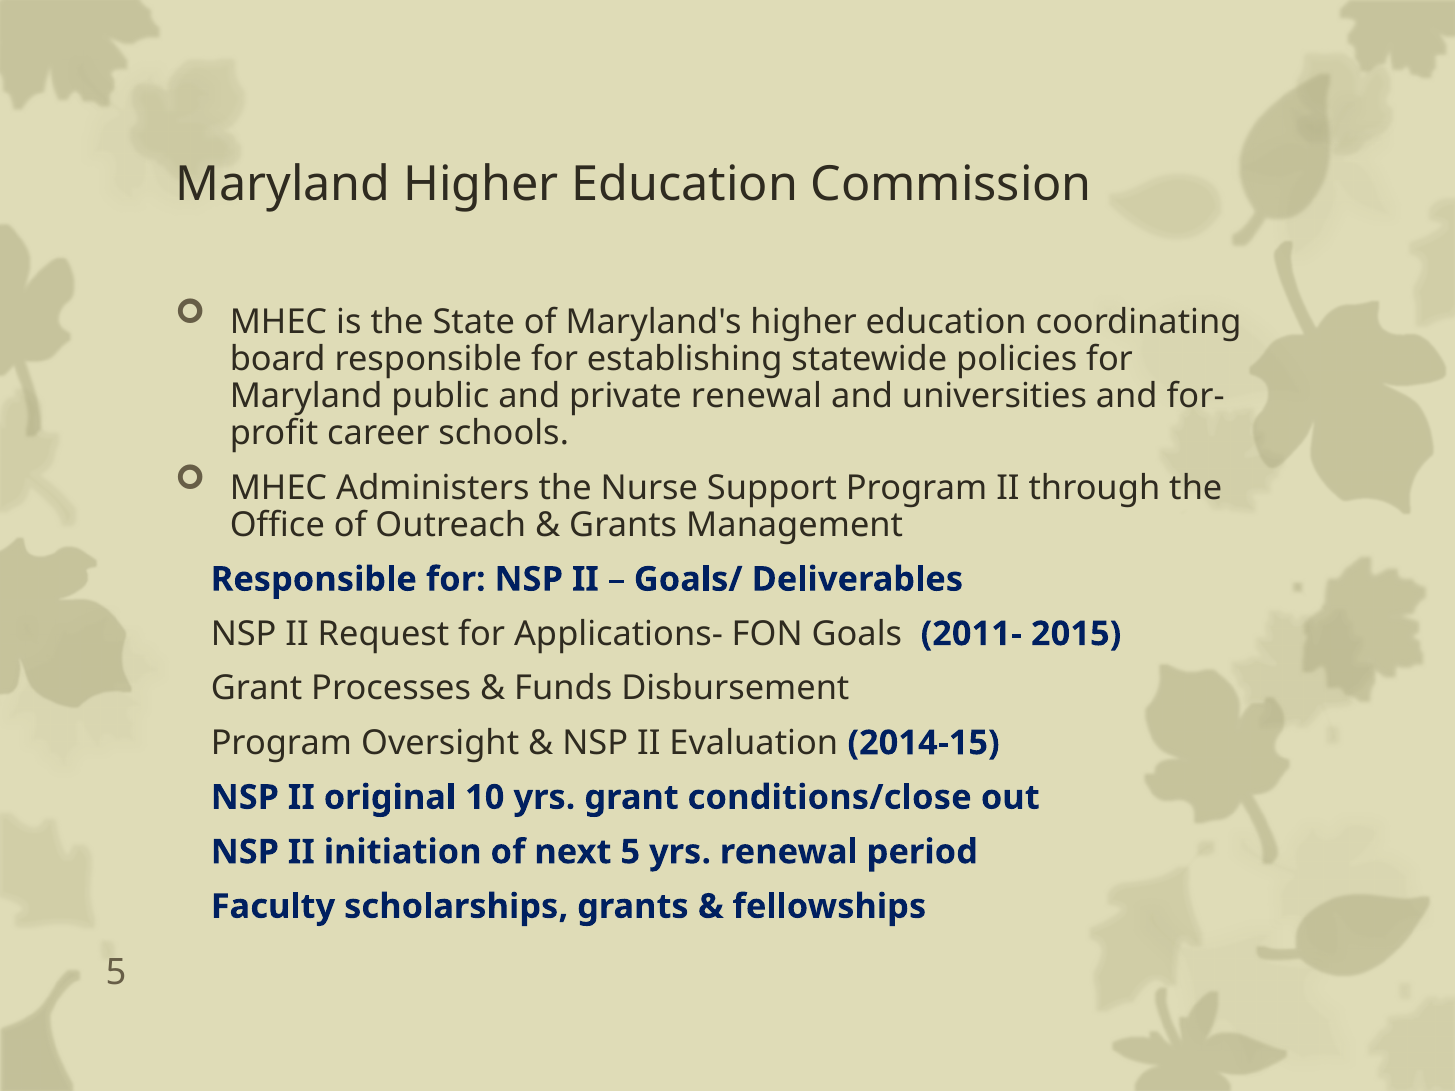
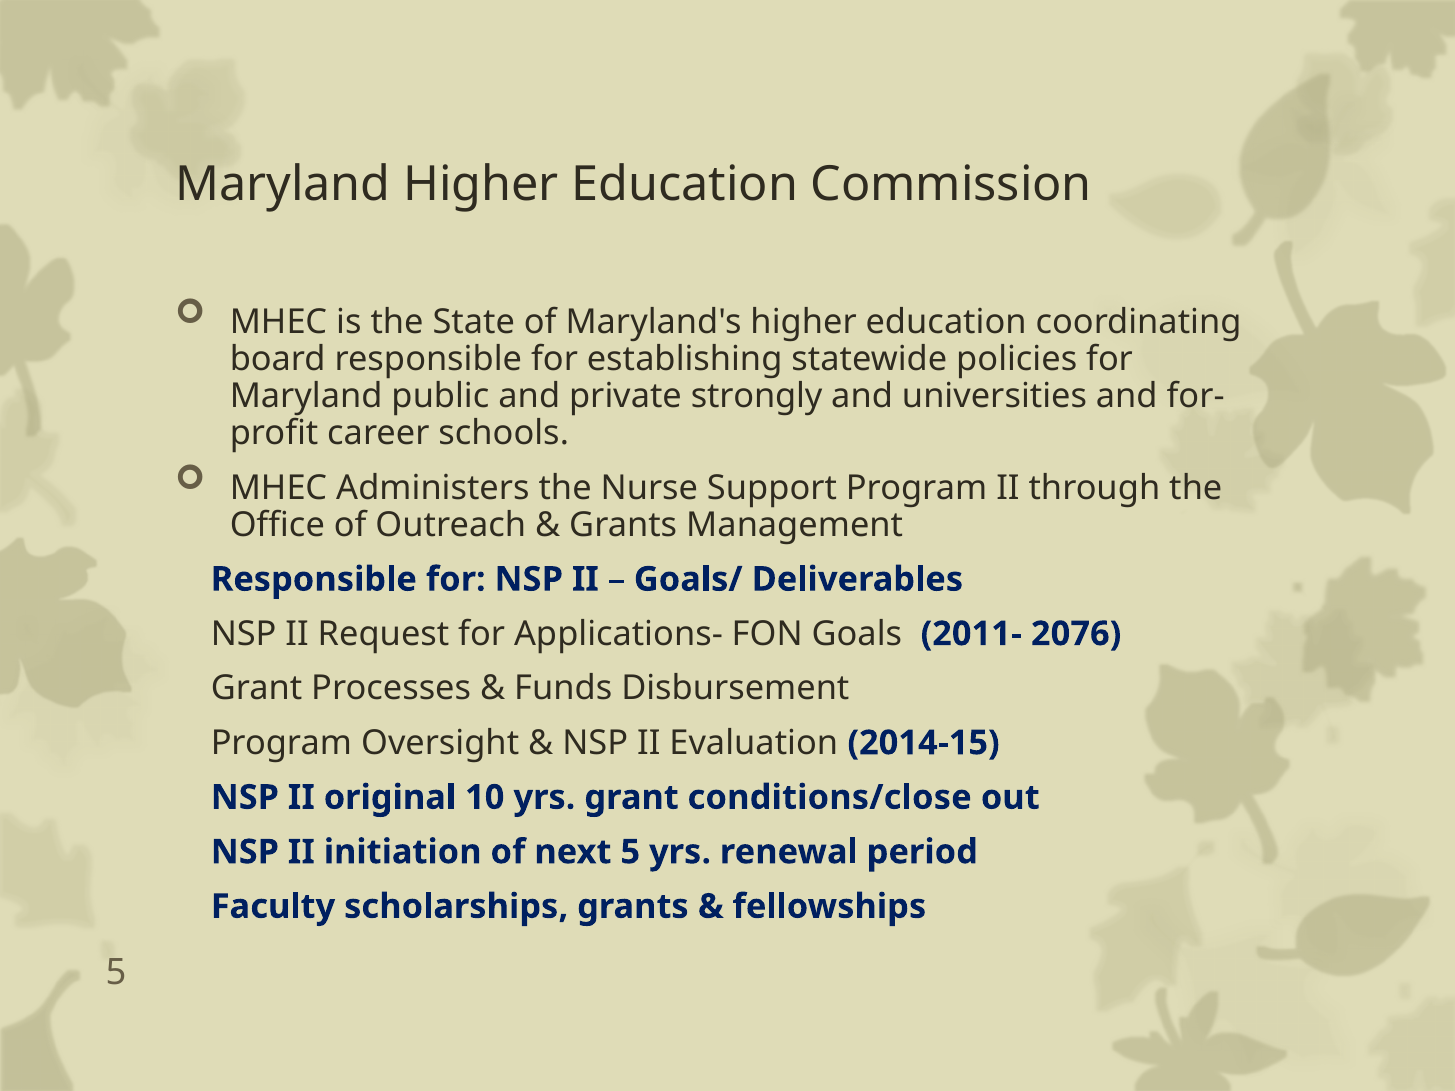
private renewal: renewal -> strongly
2015: 2015 -> 2076
